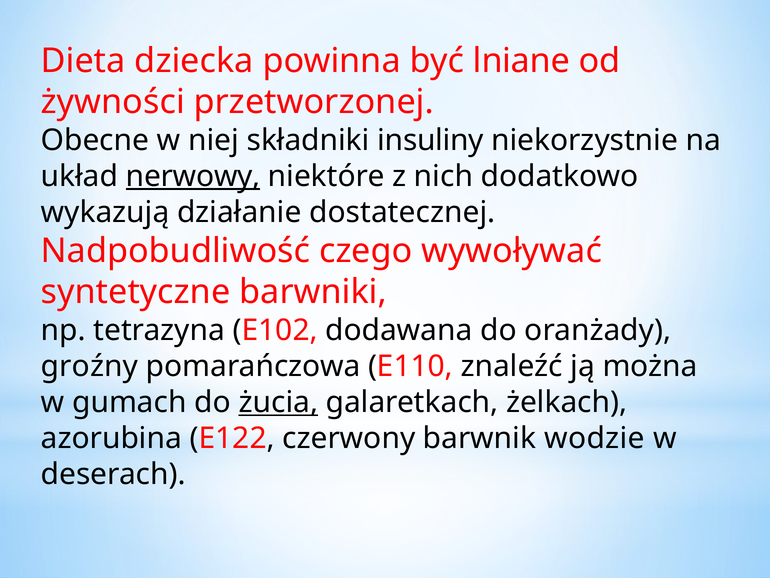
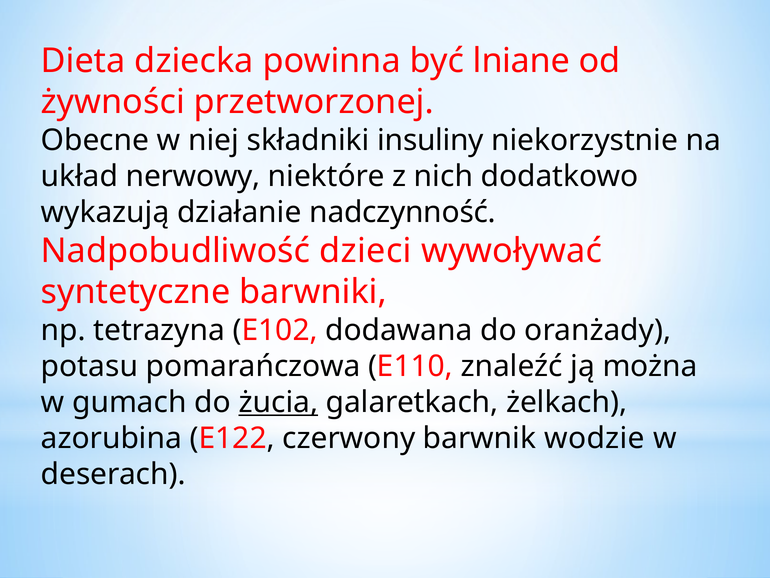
nerwowy underline: present -> none
dostatecznej: dostatecznej -> nadczynność
czego: czego -> dzieci
groźny: groźny -> potasu
